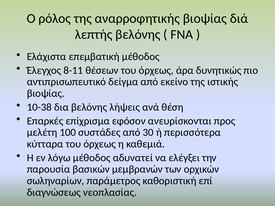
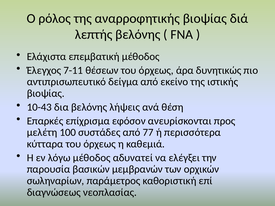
8-11: 8-11 -> 7-11
10-38: 10-38 -> 10-43
30: 30 -> 77
